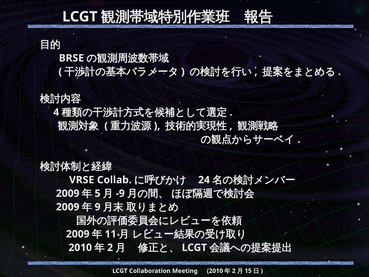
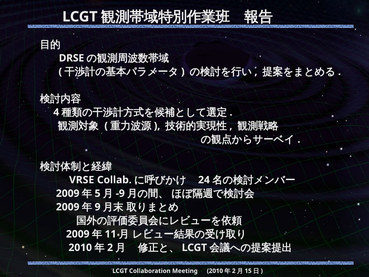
BRSE: BRSE -> DRSE
